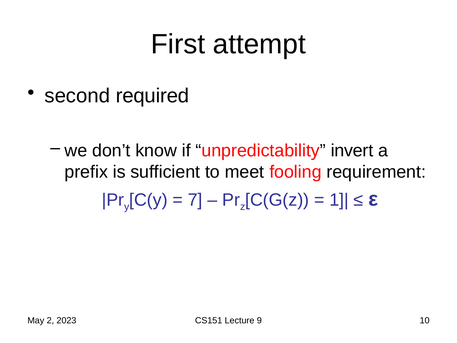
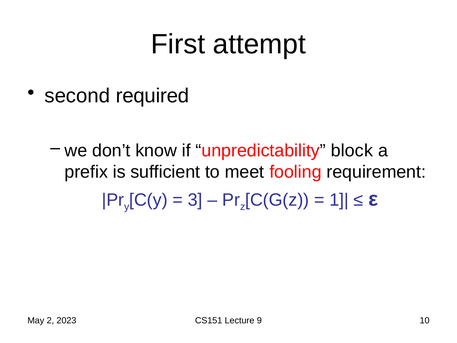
invert: invert -> block
7: 7 -> 3
